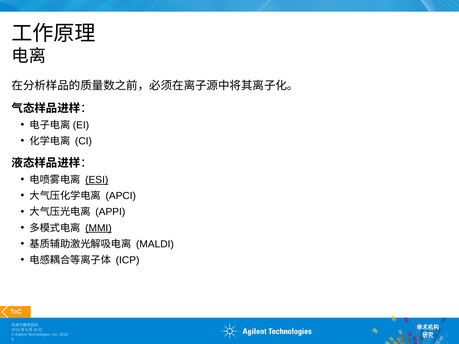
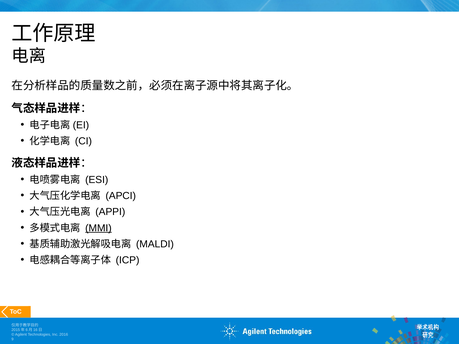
ESI underline: present -> none
